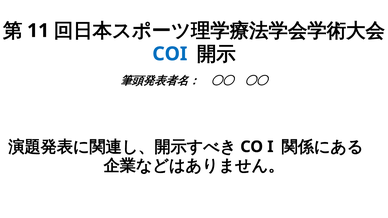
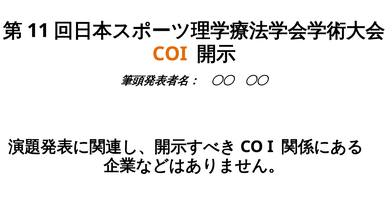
COI colour: blue -> orange
